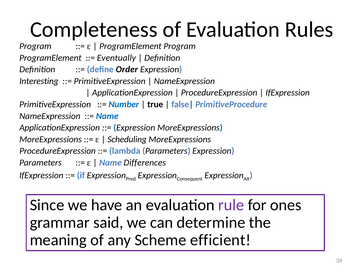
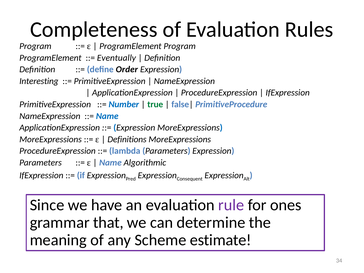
true colour: black -> green
Scheduling: Scheduling -> Definitions
Differences: Differences -> Algorithmic
said: said -> that
efficient: efficient -> estimate
